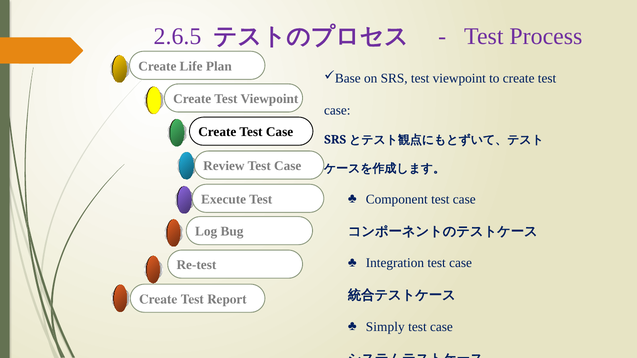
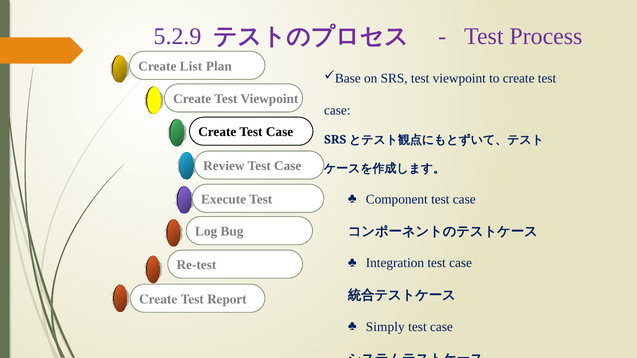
2.6.5: 2.6.5 -> 5.2.9
Life: Life -> List
